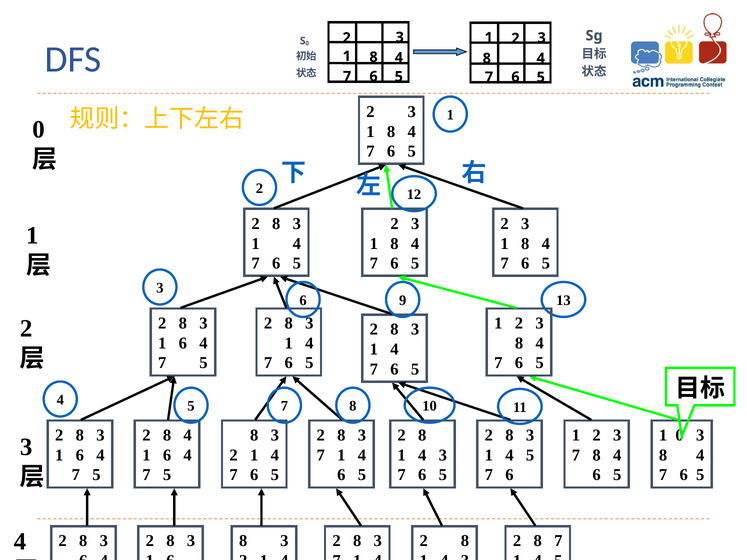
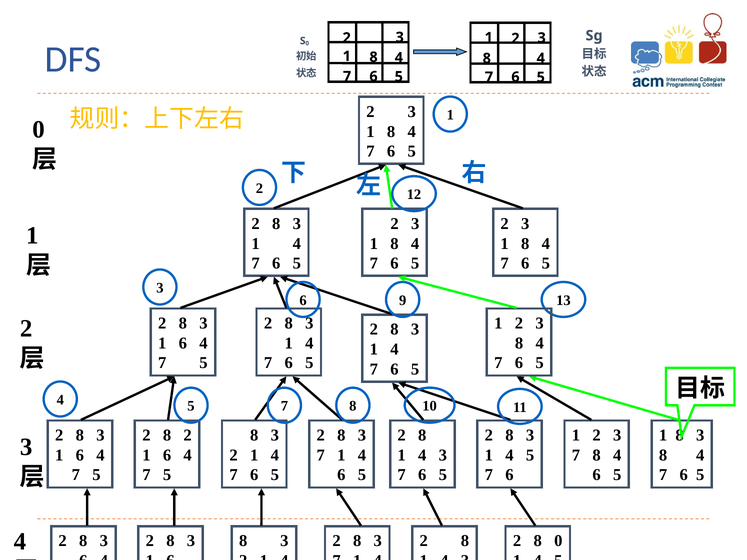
2 8 4: 4 -> 2
0 at (680, 435): 0 -> 8
8 7: 7 -> 0
